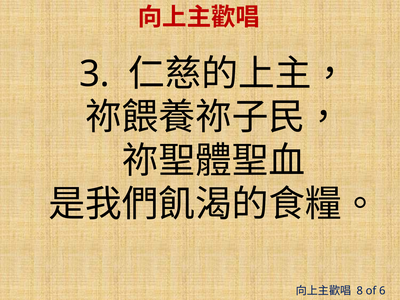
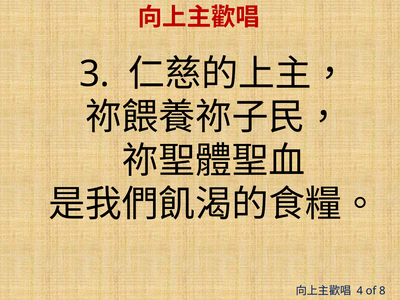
8: 8 -> 4
6: 6 -> 8
